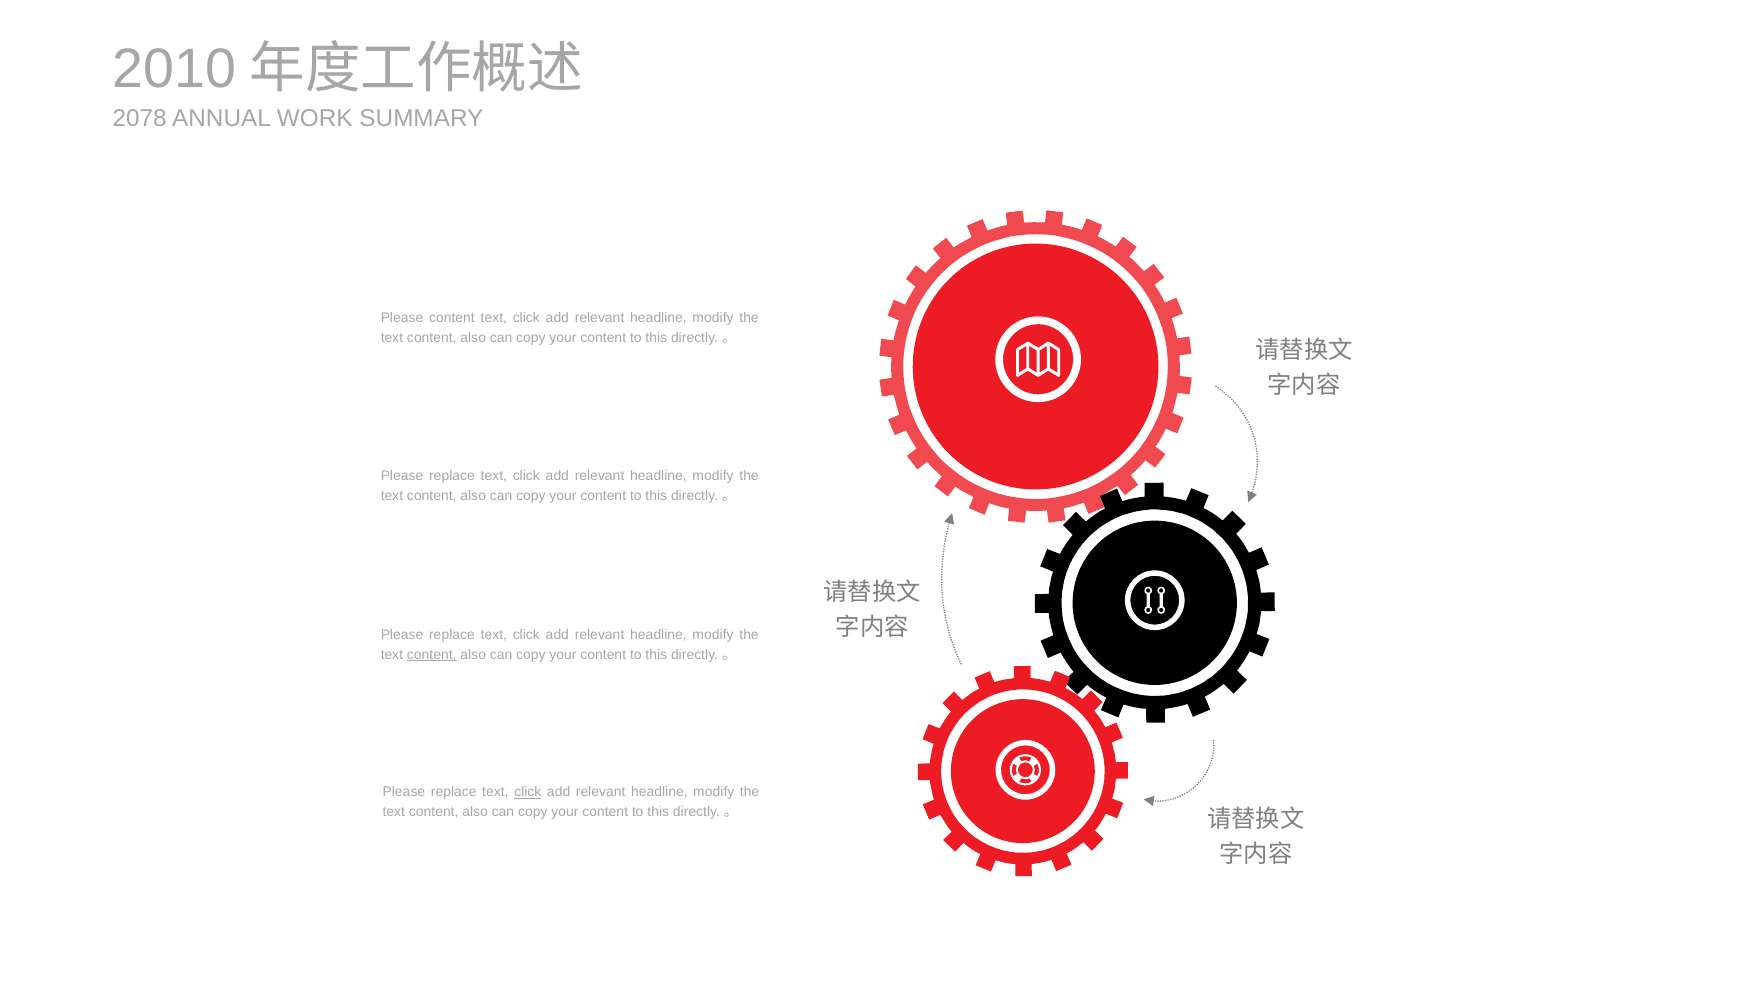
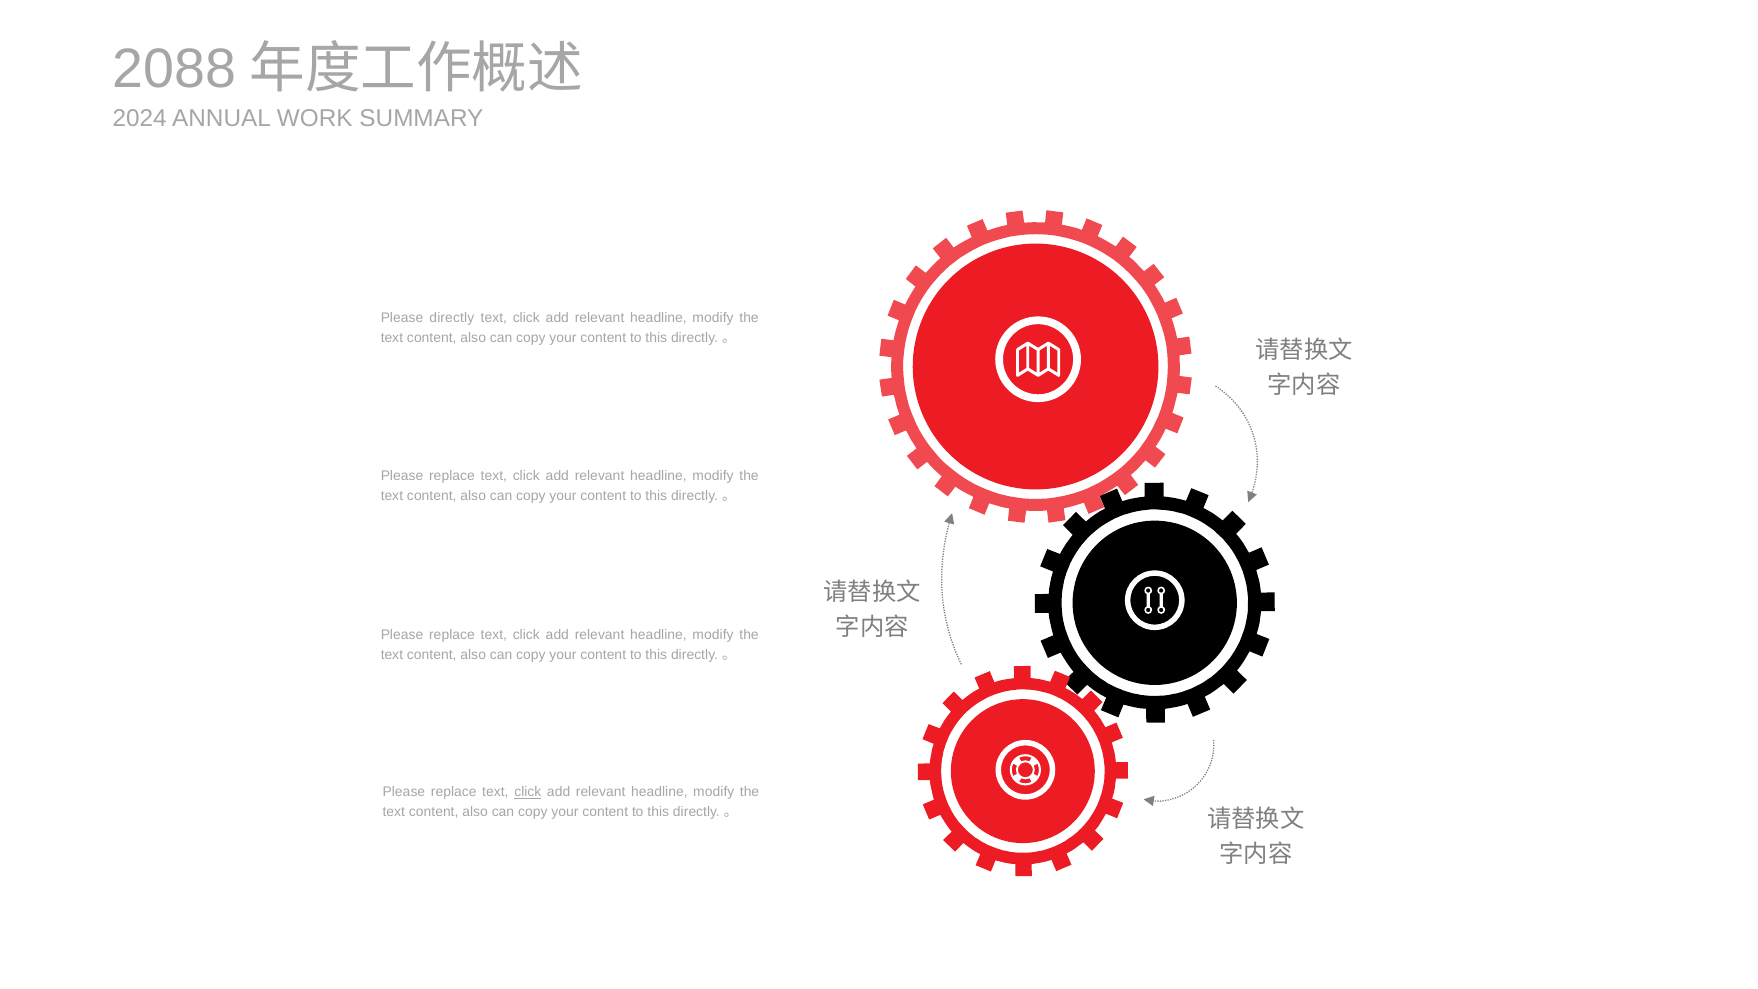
2010: 2010 -> 2088
2078: 2078 -> 2024
Please content: content -> directly
content at (432, 655) underline: present -> none
